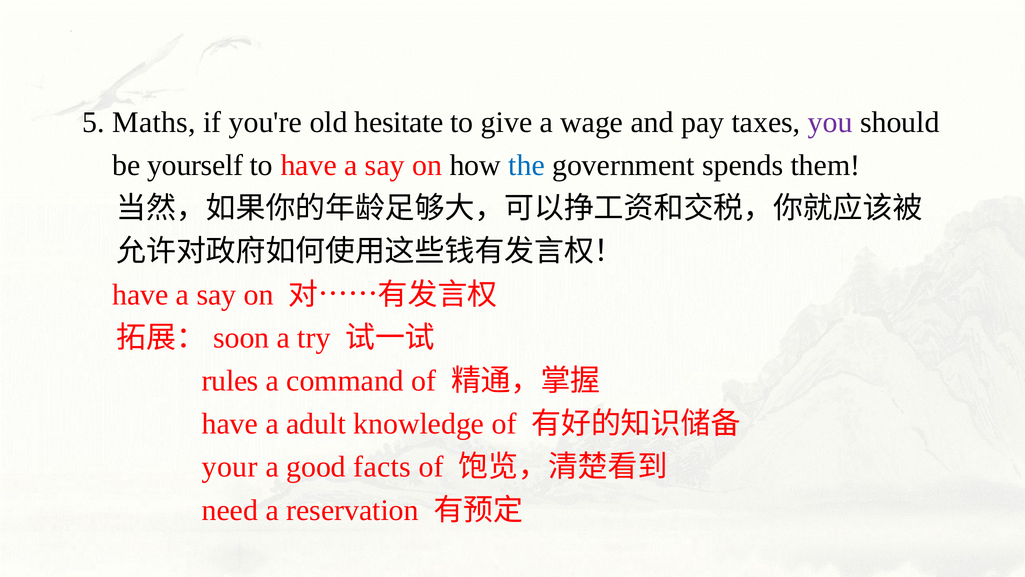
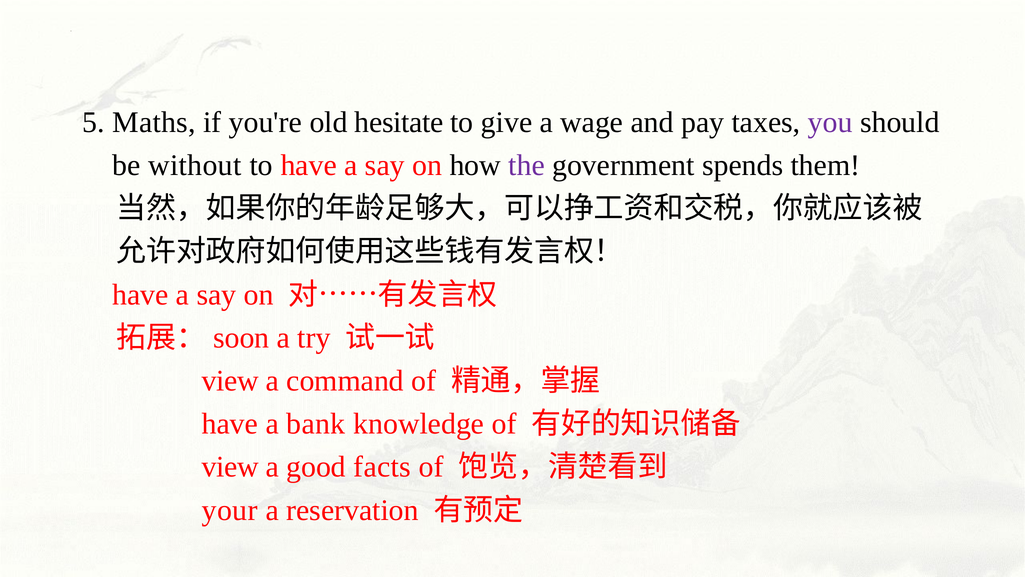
yourself: yourself -> without
the colour: blue -> purple
rules at (230, 381): rules -> view
adult: adult -> bank
your at (230, 467): your -> view
need: need -> your
